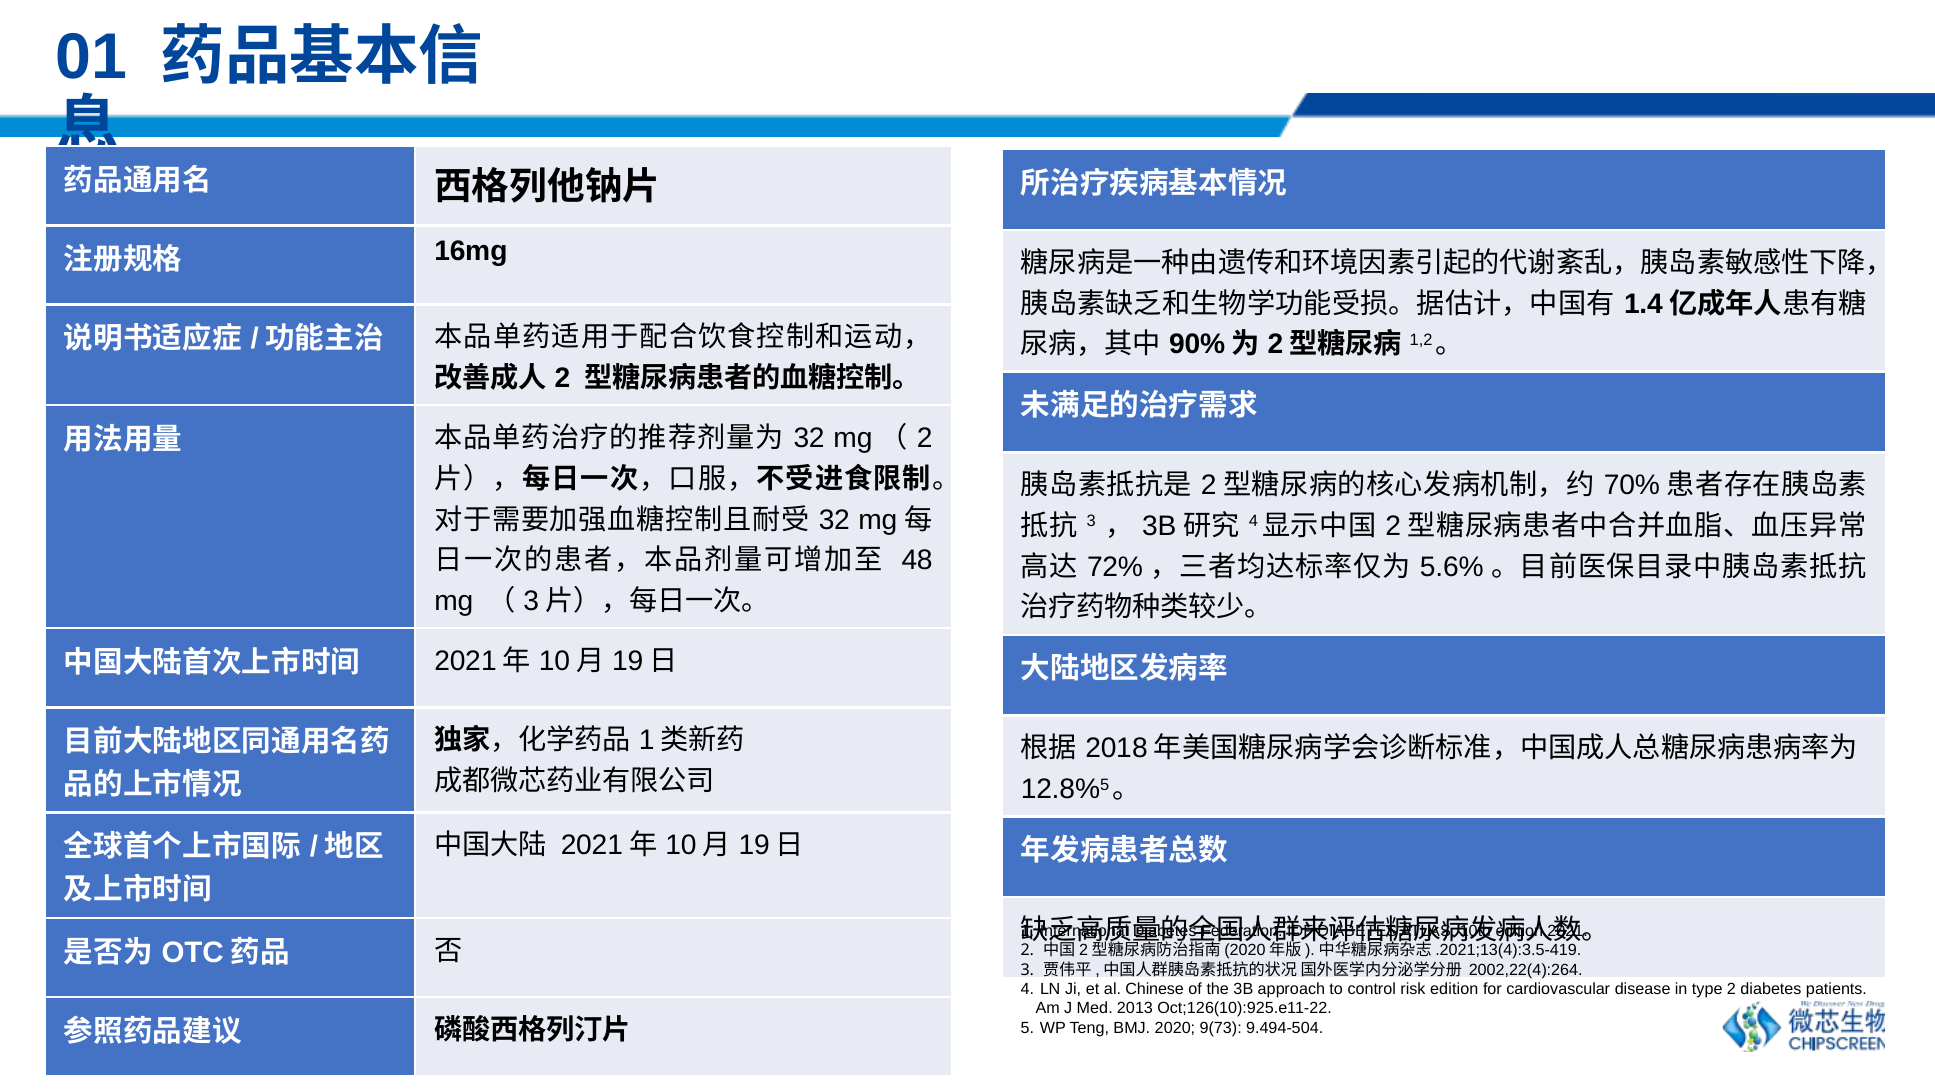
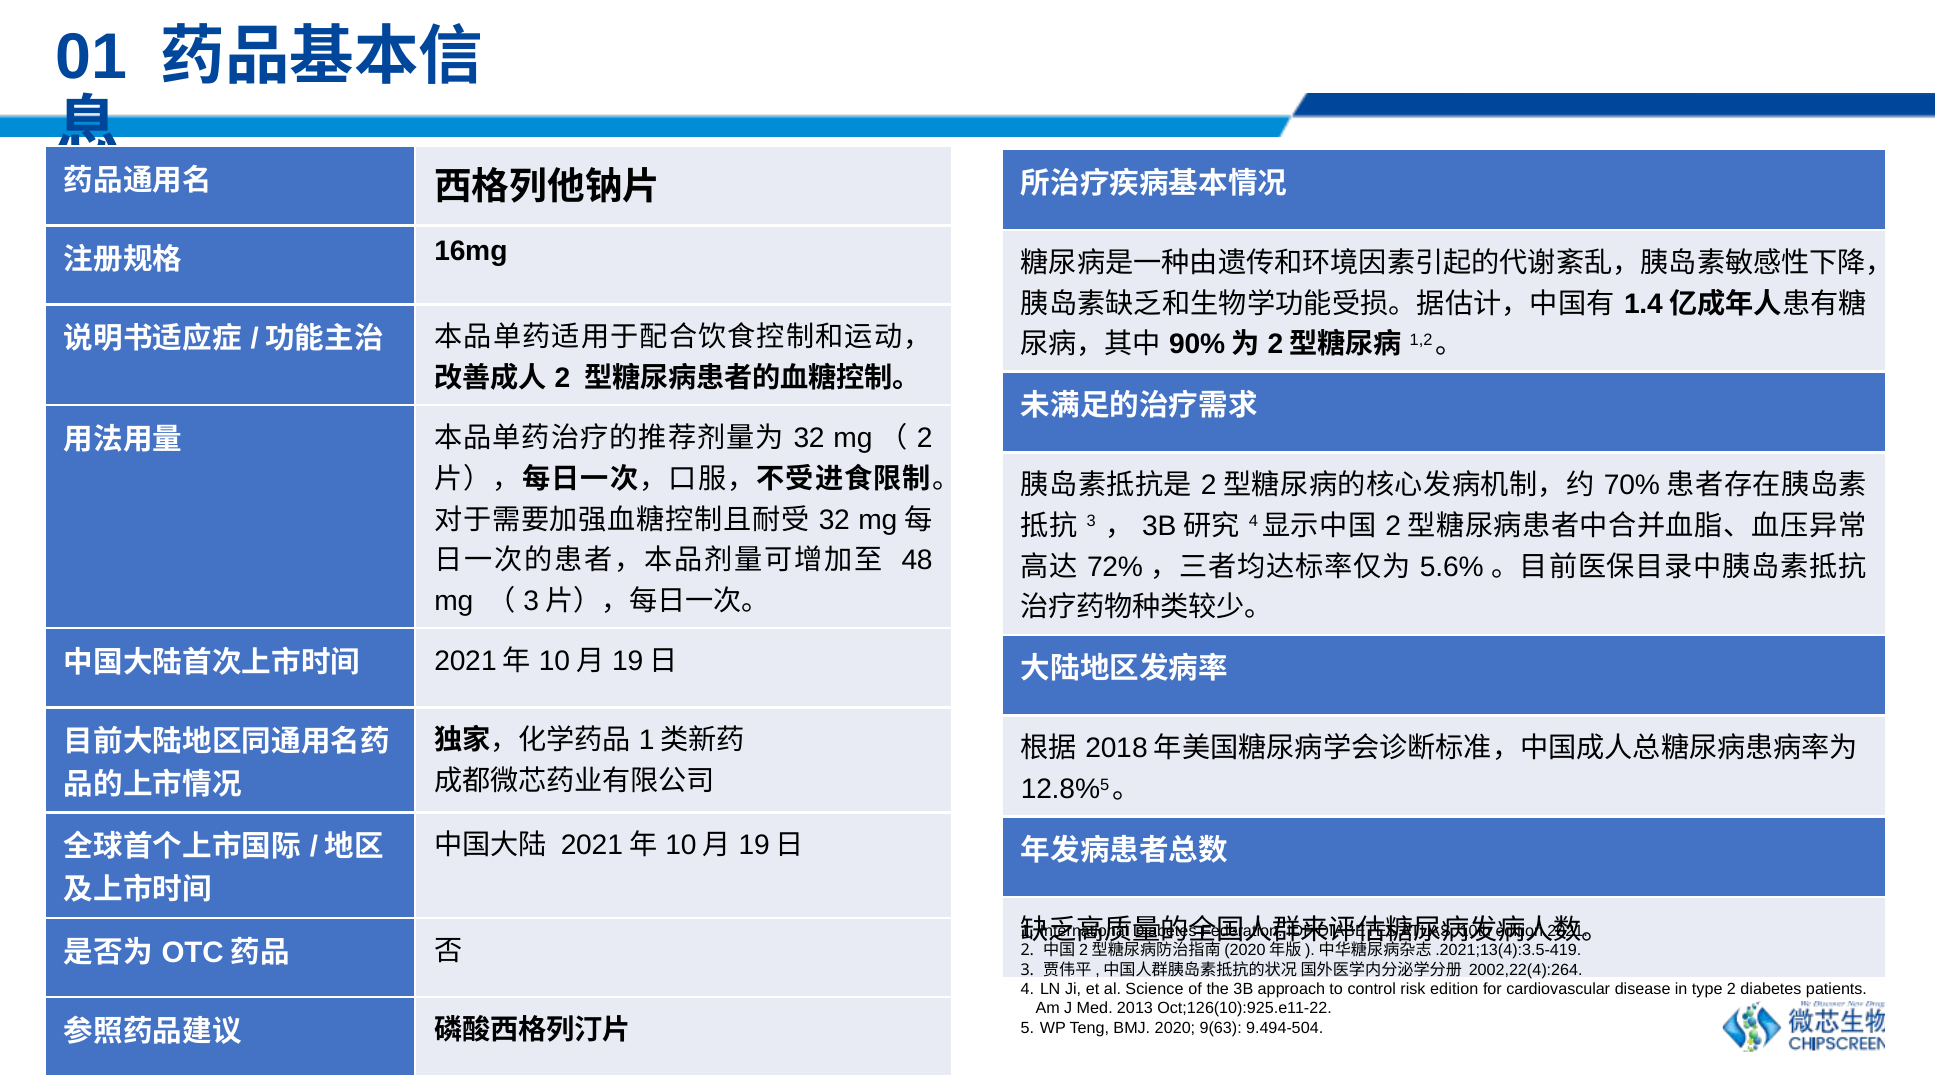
Chinese: Chinese -> Science
9(73: 9(73 -> 9(63
